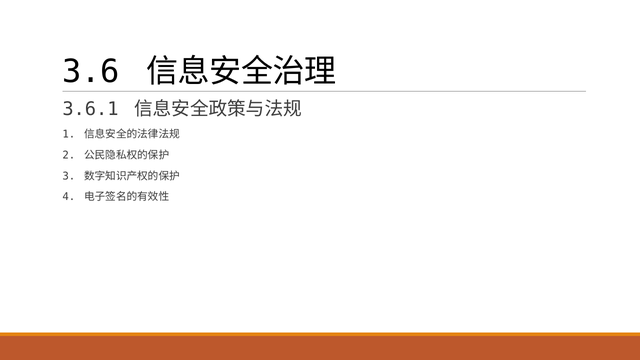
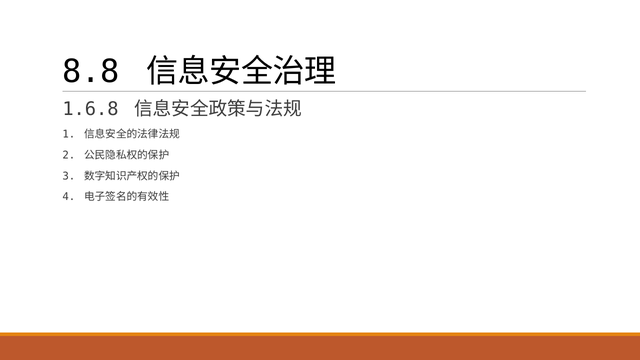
3.6: 3.6 -> 8.8
3.6.1: 3.6.1 -> 1.6.8
